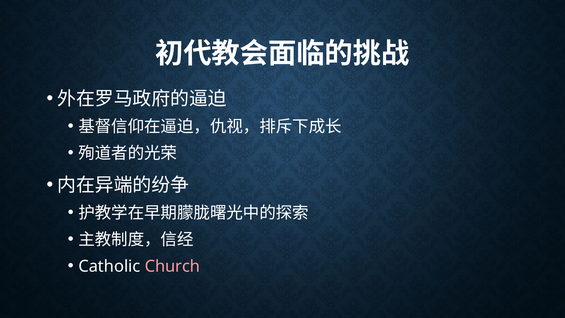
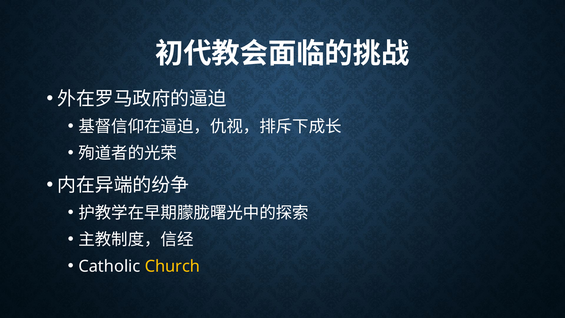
Church colour: pink -> yellow
